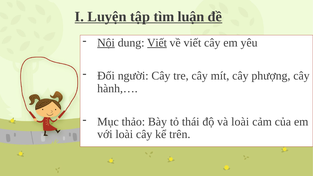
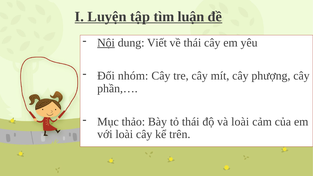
Viết at (157, 43) underline: present -> none
về viết: viết -> thái
người: người -> nhóm
hành,…: hành,… -> phần,…
